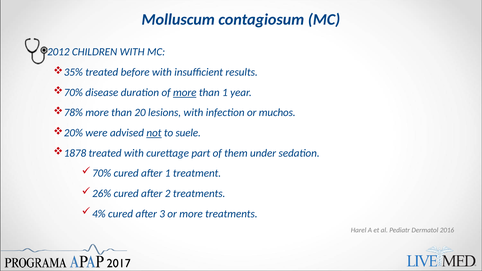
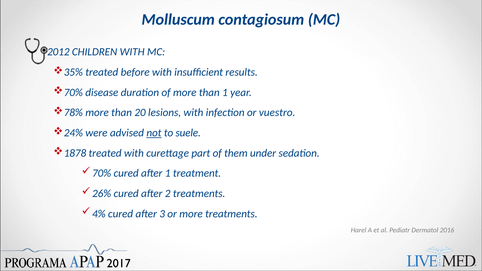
more at (185, 92) underline: present -> none
muchos: muchos -> vuestro
20%: 20% -> 24%
